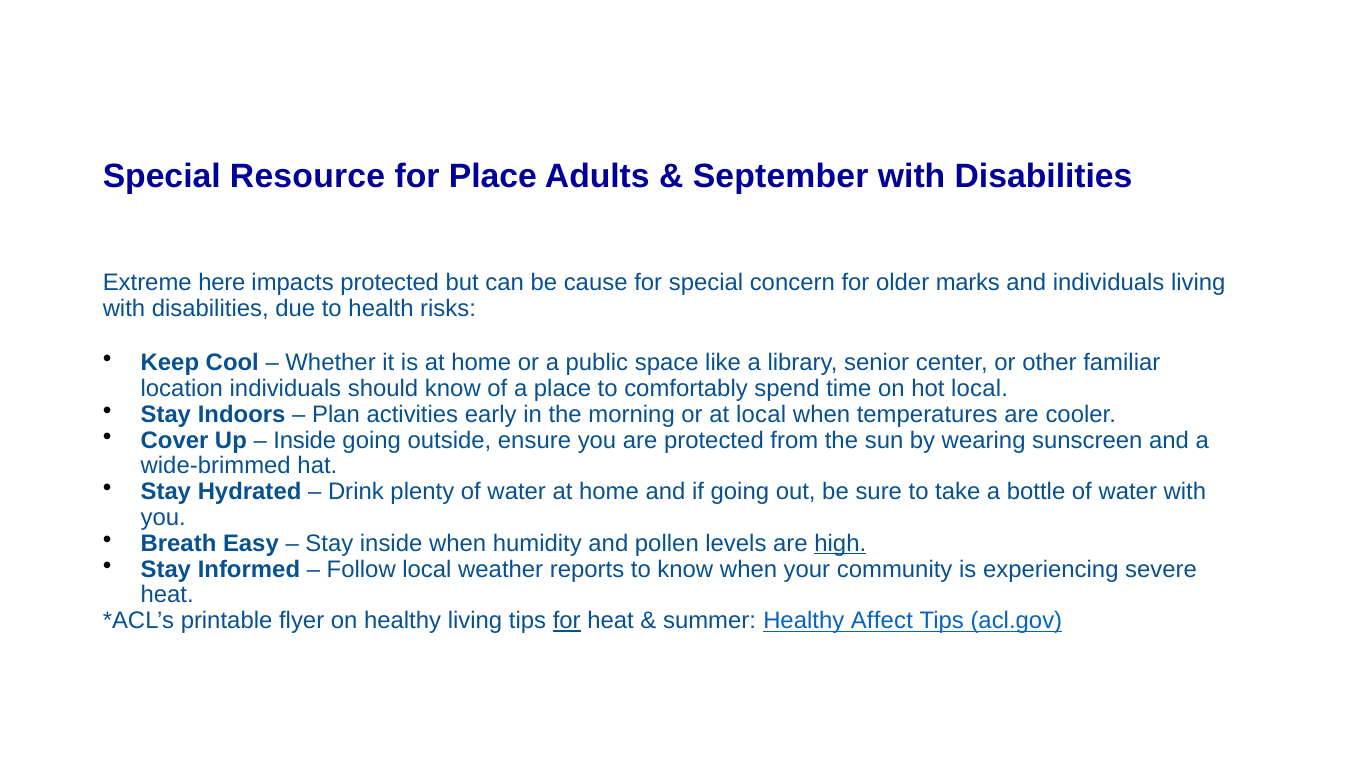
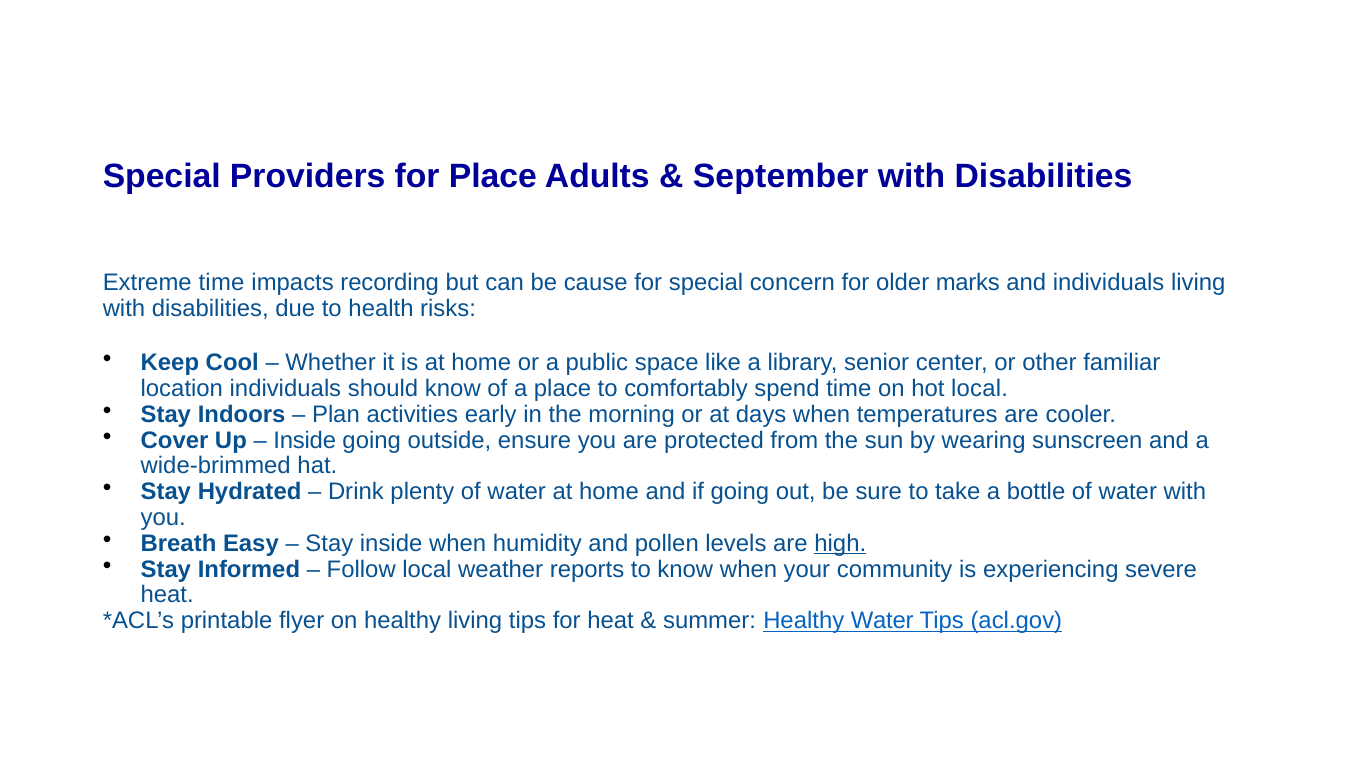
Resource: Resource -> Providers
Extreme here: here -> time
impacts protected: protected -> recording
at local: local -> days
for at (567, 621) underline: present -> none
Healthy Affect: Affect -> Water
